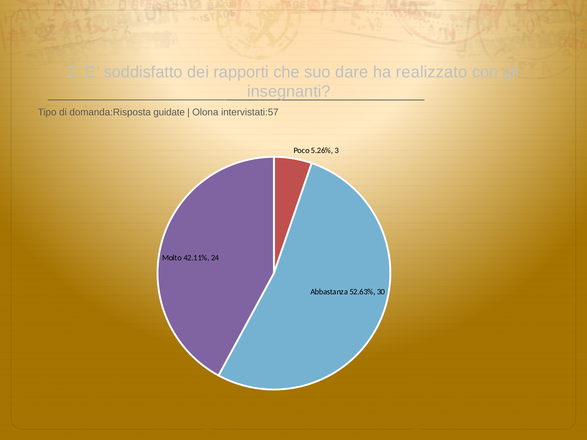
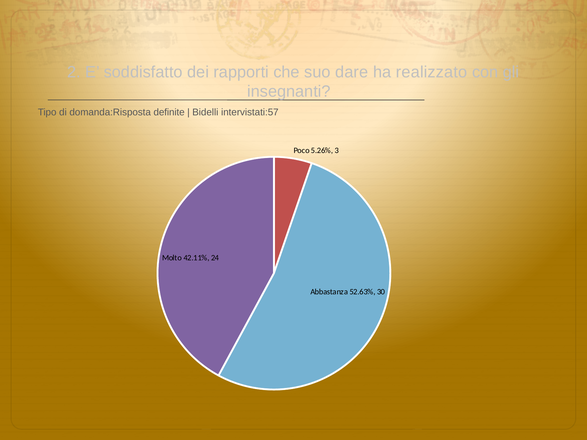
guidate: guidate -> definite
Olona: Olona -> Bidelli
